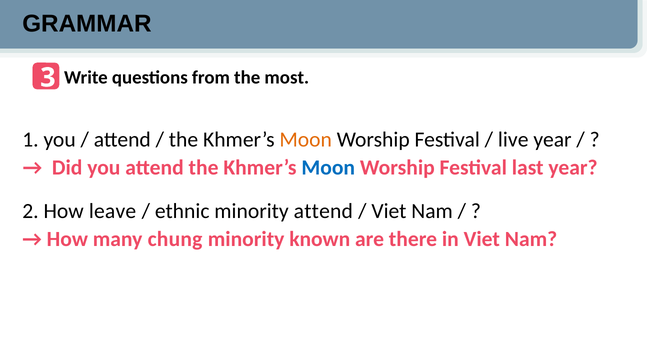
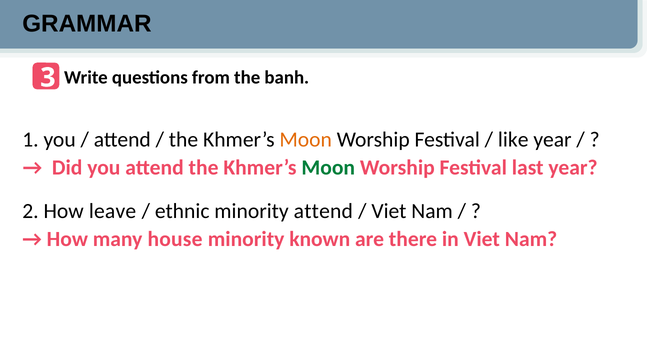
most: most -> banh
live: live -> like
Moon at (328, 168) colour: blue -> green
chung: chung -> house
